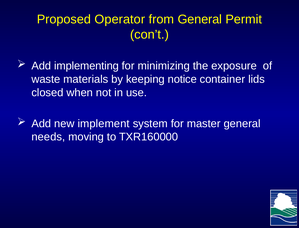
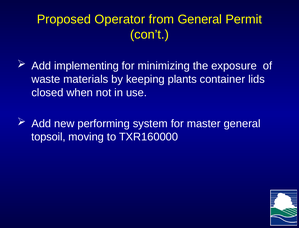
notice: notice -> plants
implement: implement -> performing
needs: needs -> topsoil
